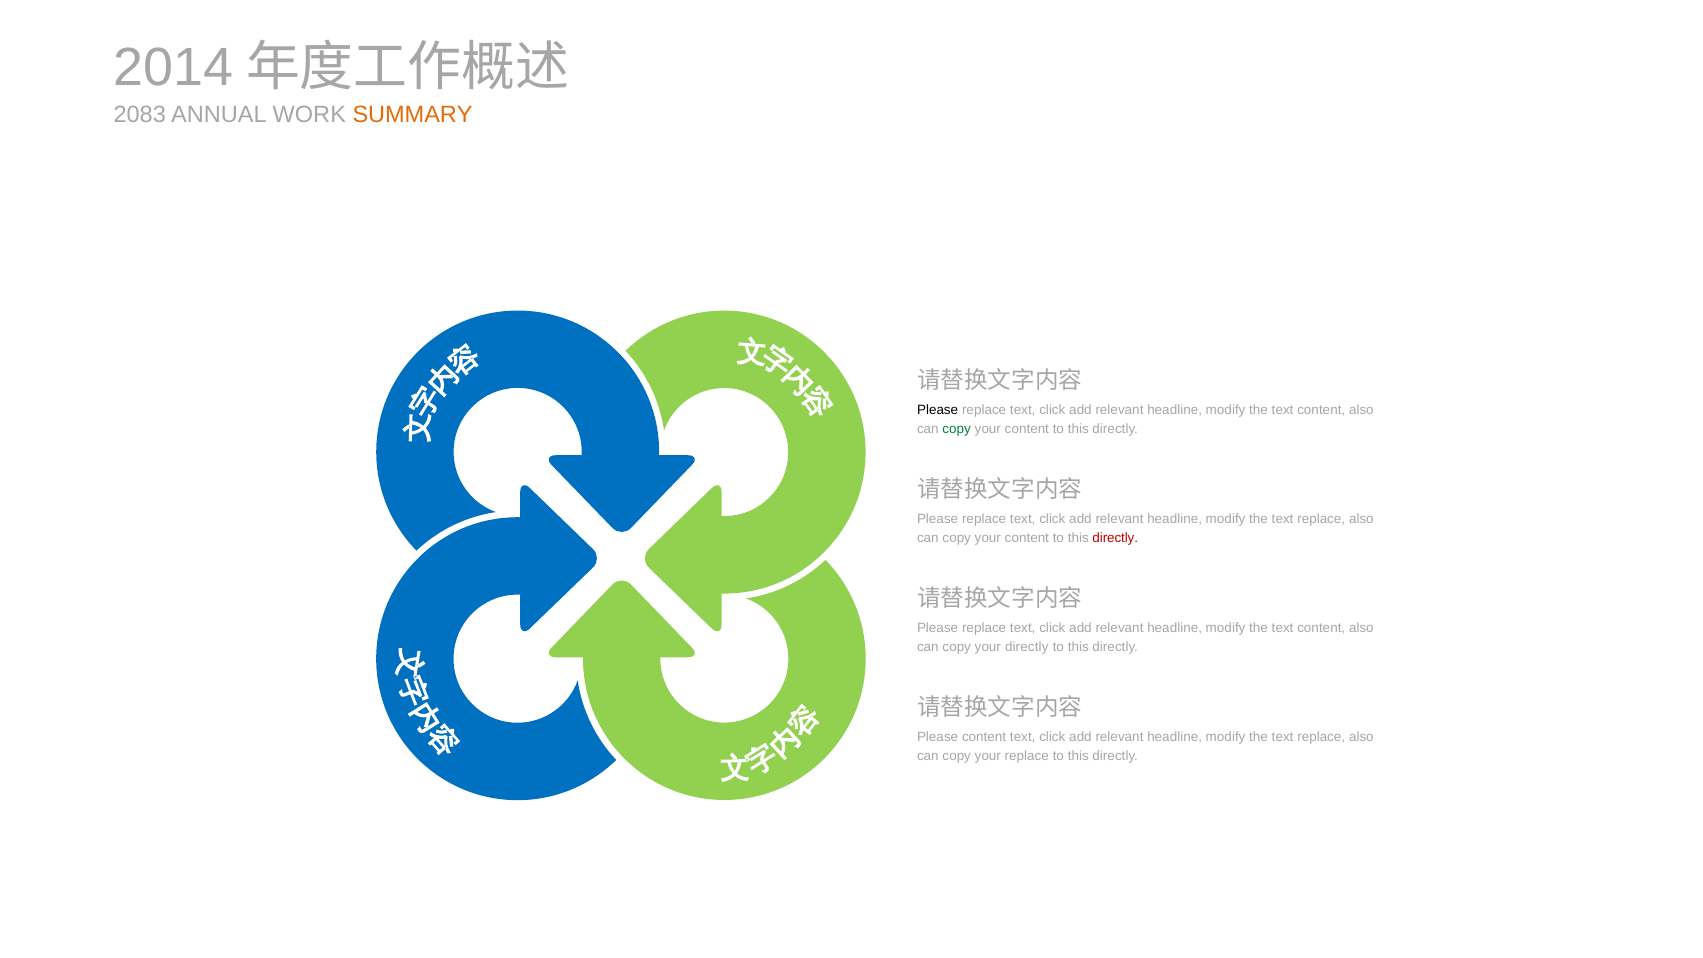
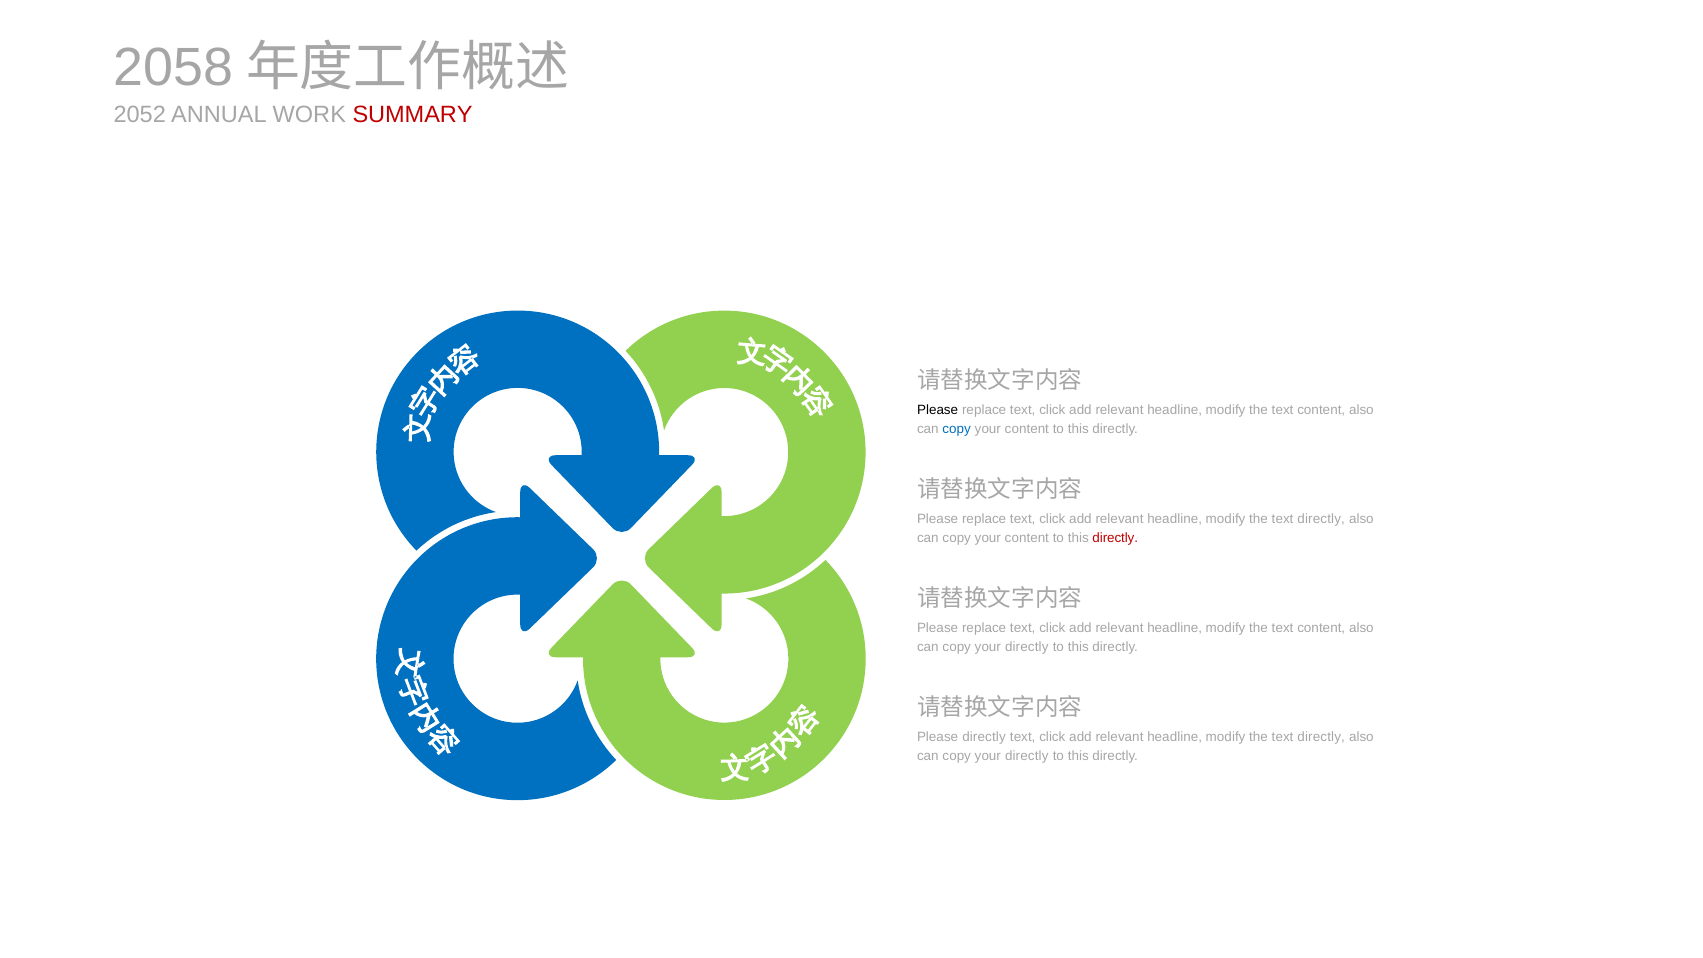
2014: 2014 -> 2058
2083: 2083 -> 2052
SUMMARY colour: orange -> red
copy at (957, 429) colour: green -> blue
replace at (1321, 519): replace -> directly
Please content: content -> directly
replace at (1321, 737): replace -> directly
replace at (1027, 756): replace -> directly
